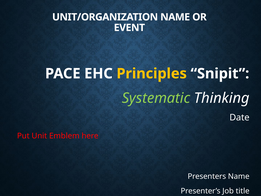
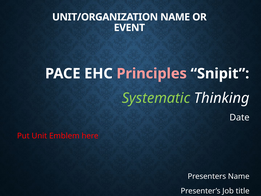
Principles colour: yellow -> pink
